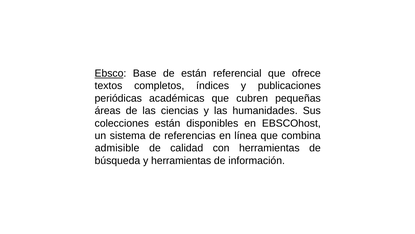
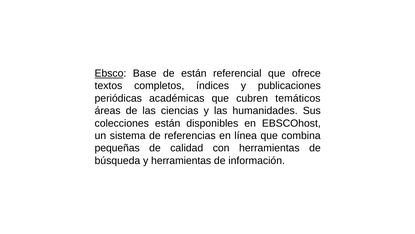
pequeñas: pequeñas -> temáticos
admisible: admisible -> pequeñas
